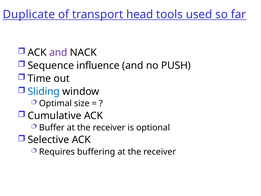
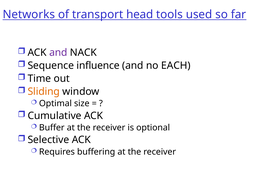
Duplicate: Duplicate -> Networks
PUSH: PUSH -> EACH
Sliding colour: blue -> orange
